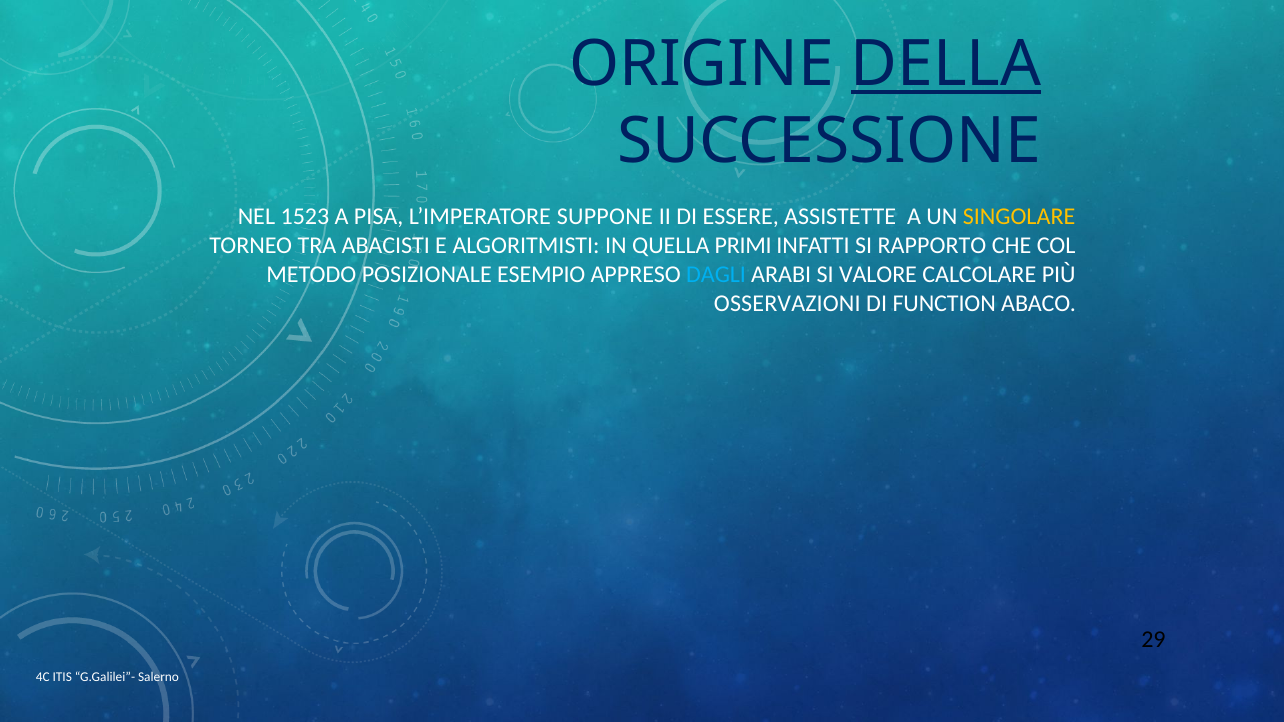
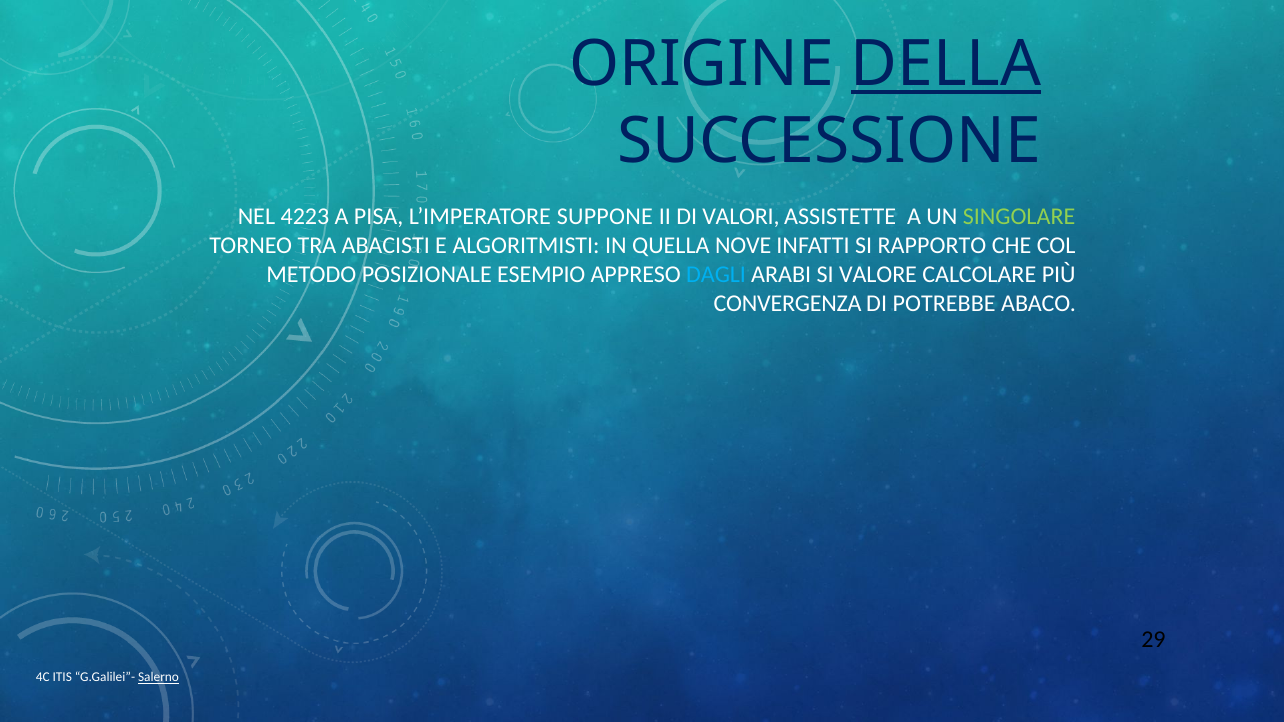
1523: 1523 -> 4223
ESSERE: ESSERE -> VALORI
SINGOLARE colour: yellow -> light green
PRIMI: PRIMI -> NOVE
OSSERVAZIONI: OSSERVAZIONI -> CONVERGENZA
FUNCTION: FUNCTION -> POTREBBE
Salerno underline: none -> present
